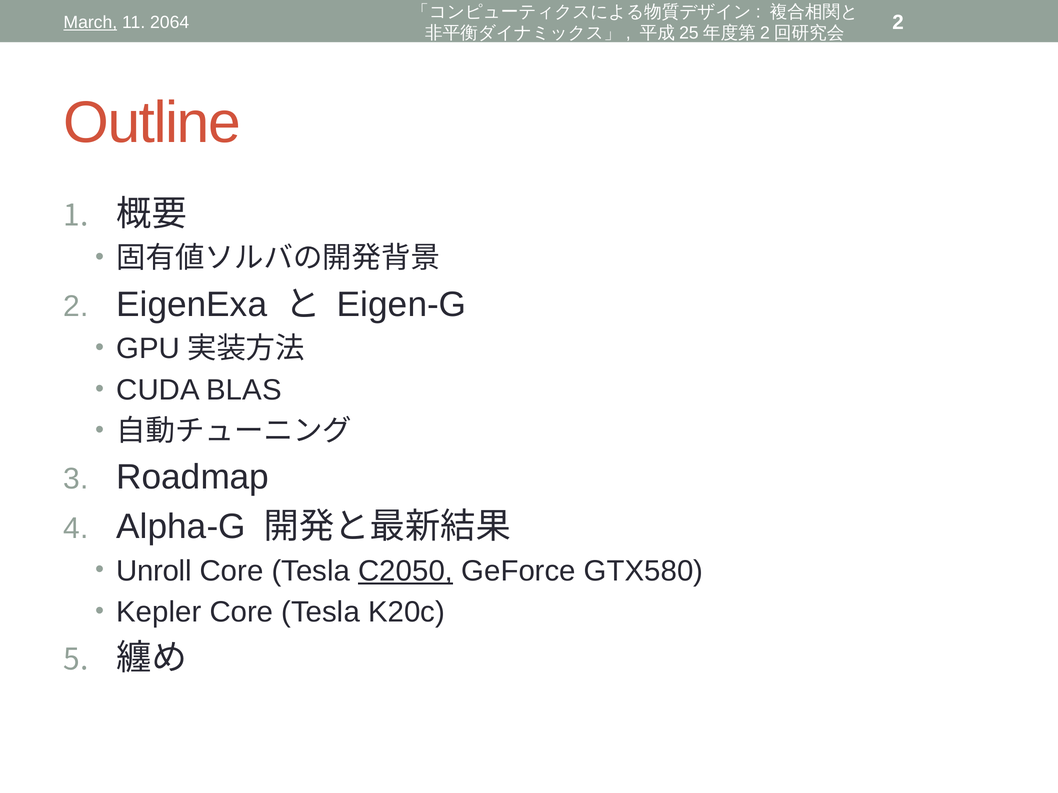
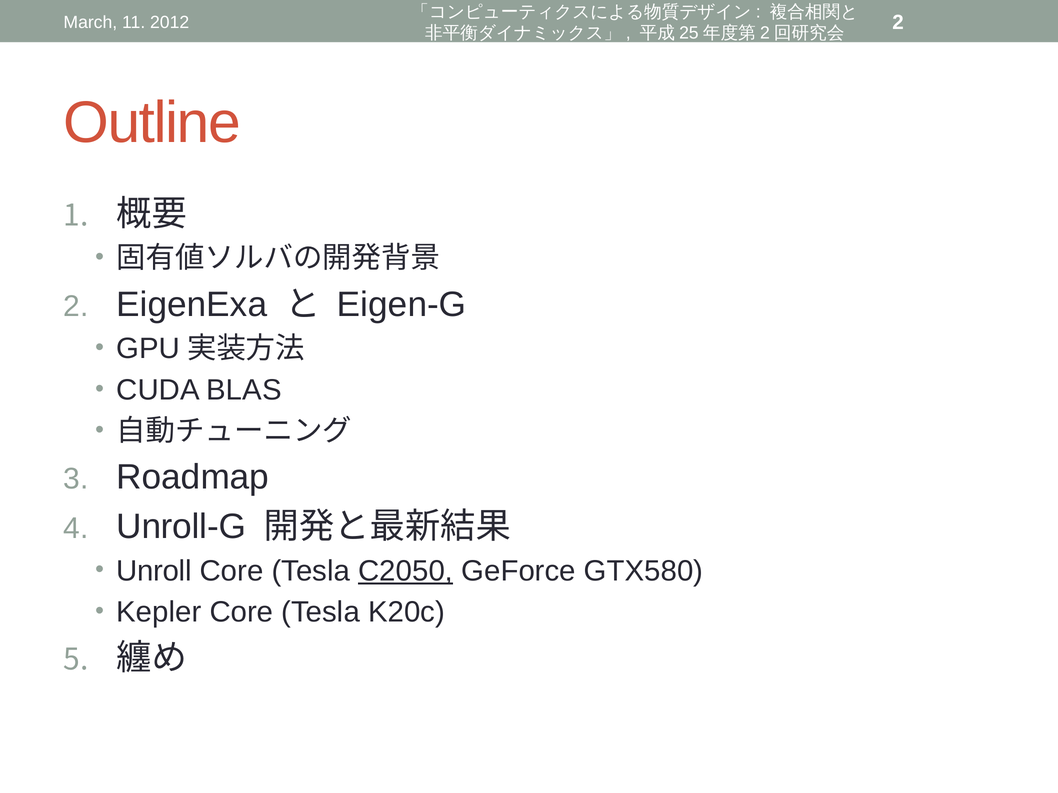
March underline: present -> none
2064: 2064 -> 2012
Alpha-G: Alpha-G -> Unroll-G
